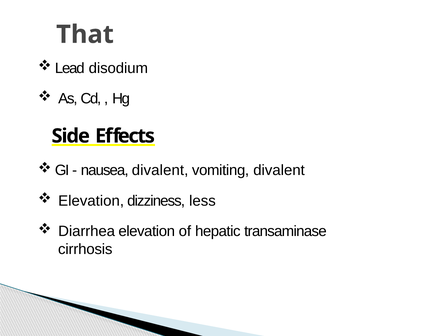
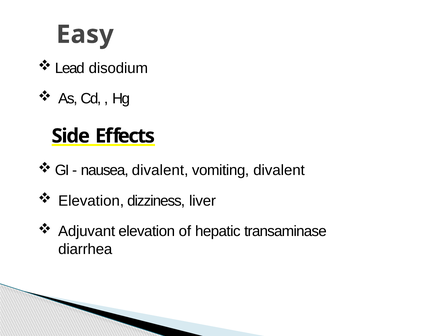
That: That -> Easy
less: less -> liver
Diarrhea: Diarrhea -> Adjuvant
cirrhosis: cirrhosis -> diarrhea
